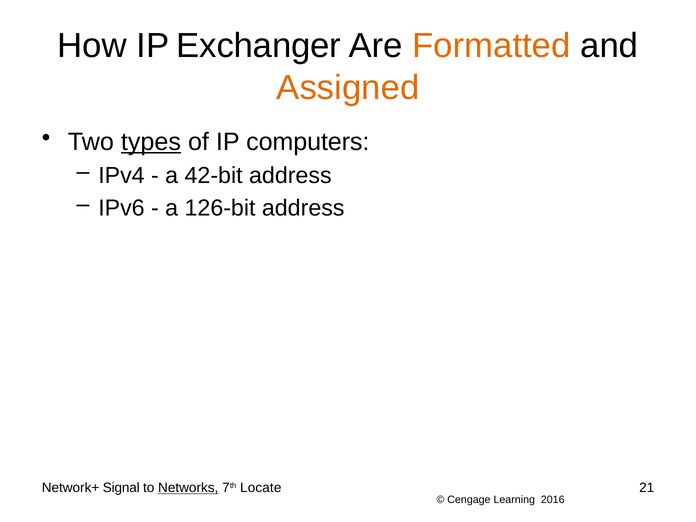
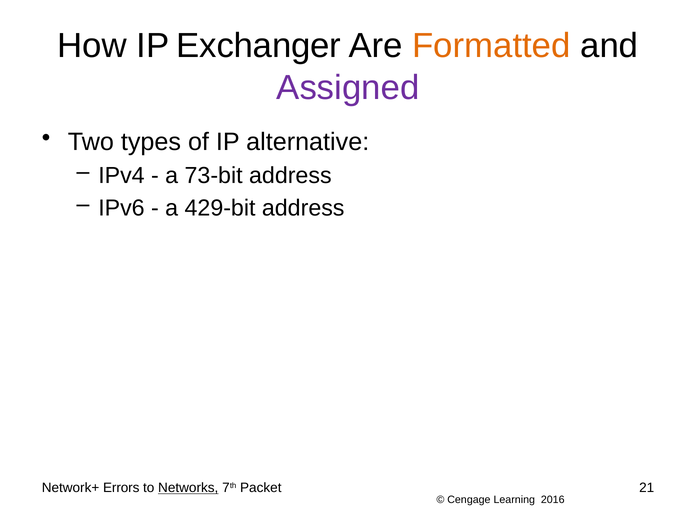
Assigned colour: orange -> purple
types underline: present -> none
computers: computers -> alternative
42-bit: 42-bit -> 73-bit
126-bit: 126-bit -> 429-bit
Signal: Signal -> Errors
Locate: Locate -> Packet
